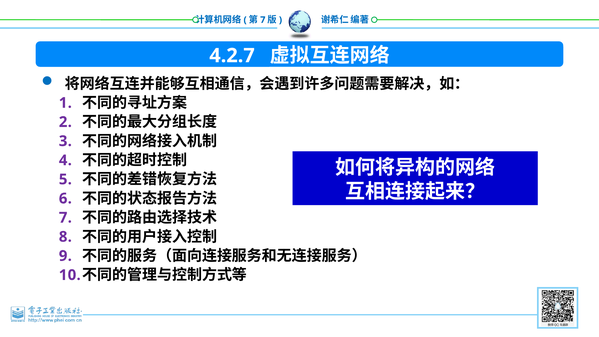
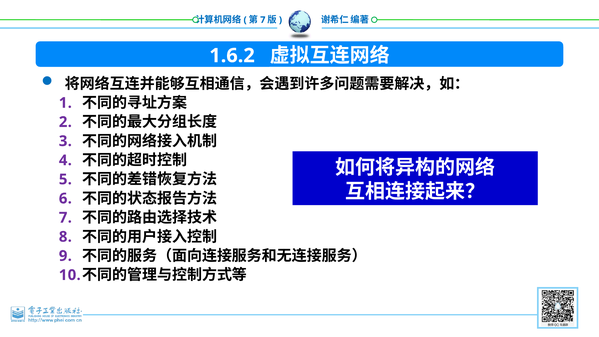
4.2.7: 4.2.7 -> 1.6.2
